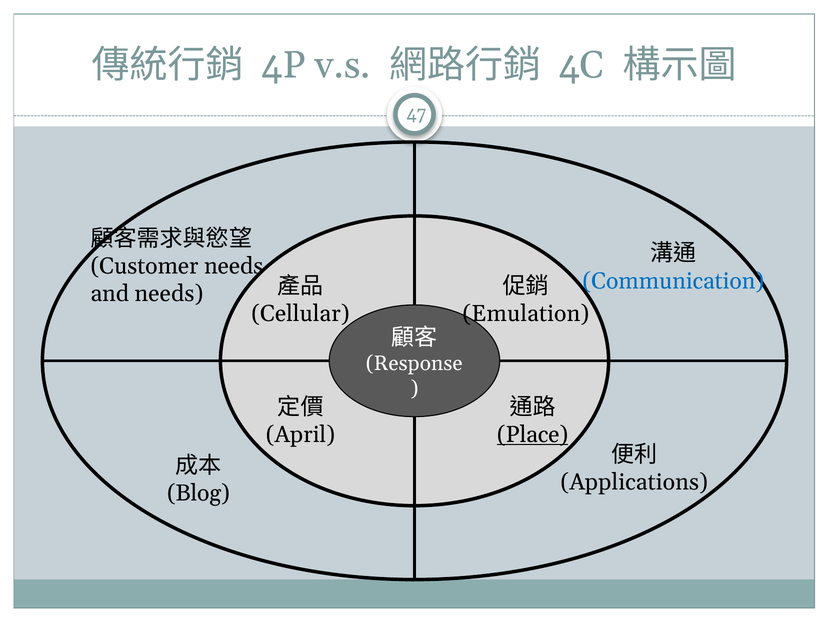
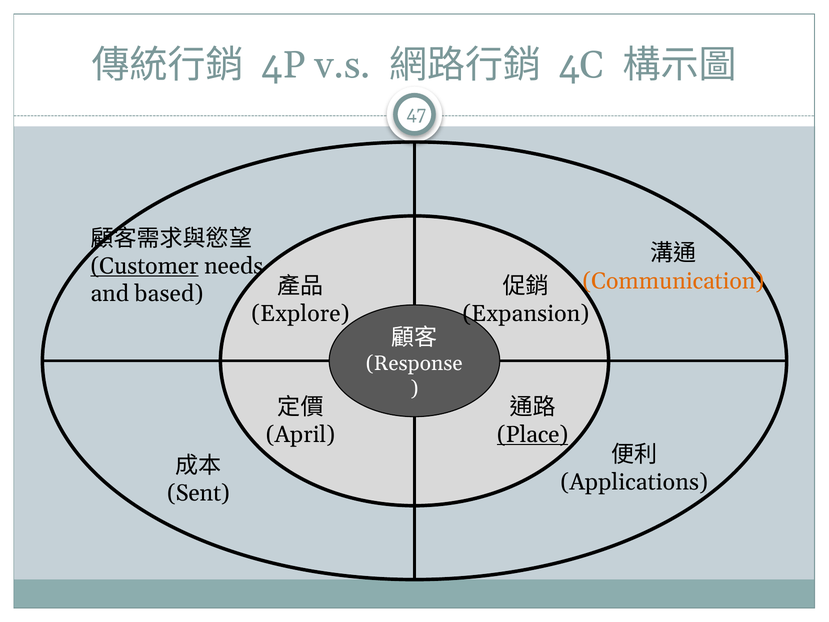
Customer underline: none -> present
Communication colour: blue -> orange
and needs: needs -> based
Cellular: Cellular -> Explore
Emulation: Emulation -> Expansion
Blog: Blog -> Sent
